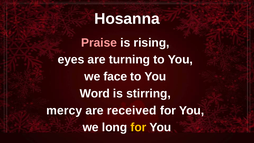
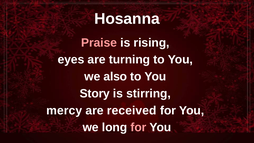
face: face -> also
Word: Word -> Story
for at (138, 127) colour: yellow -> pink
